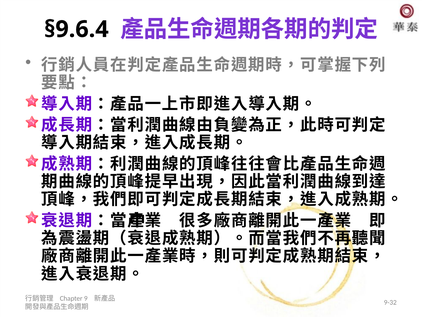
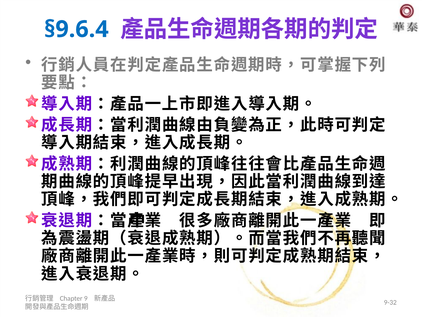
§9.6.4 colour: black -> blue
